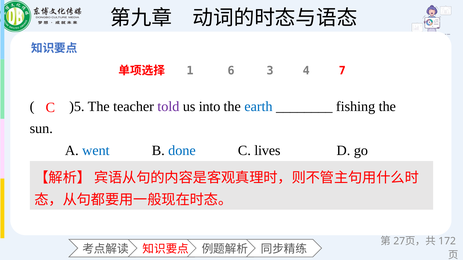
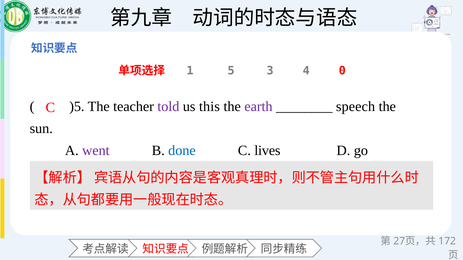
6: 6 -> 5
7: 7 -> 0
into: into -> this
earth colour: blue -> purple
fishing: fishing -> speech
went colour: blue -> purple
